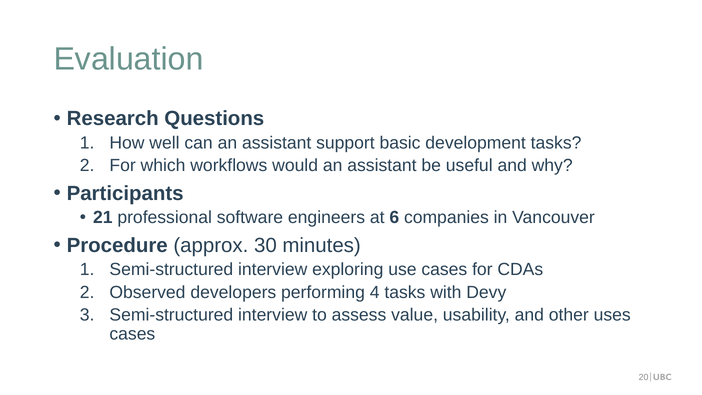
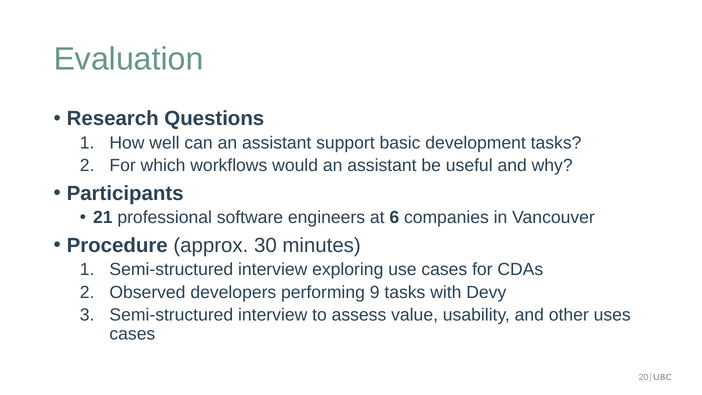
4: 4 -> 9
